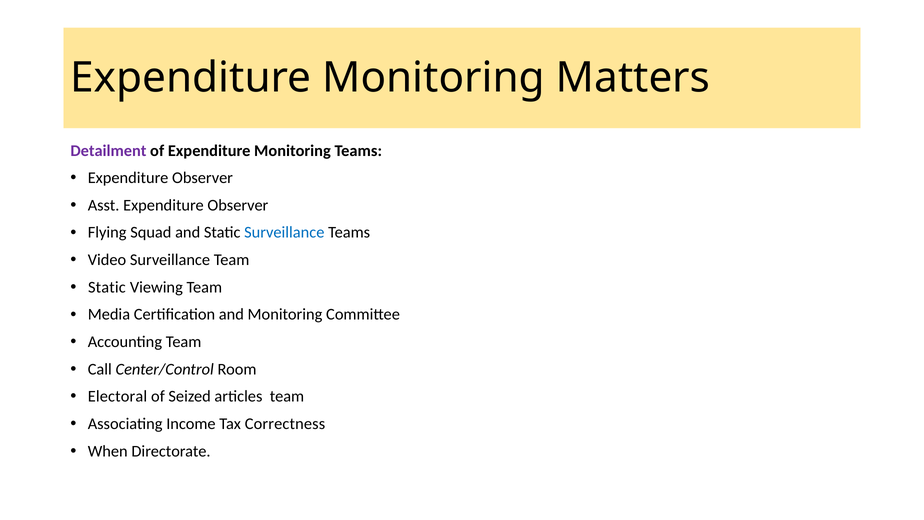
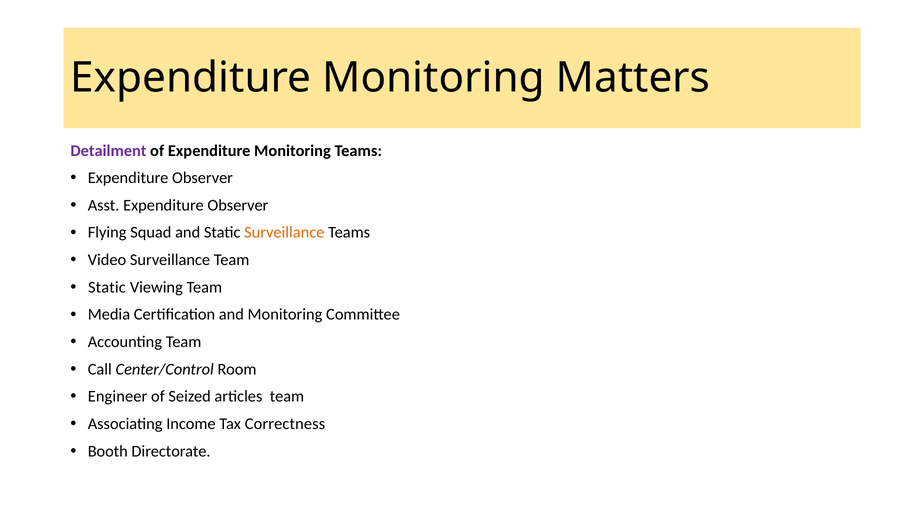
Surveillance at (284, 232) colour: blue -> orange
Electoral: Electoral -> Engineer
When: When -> Booth
